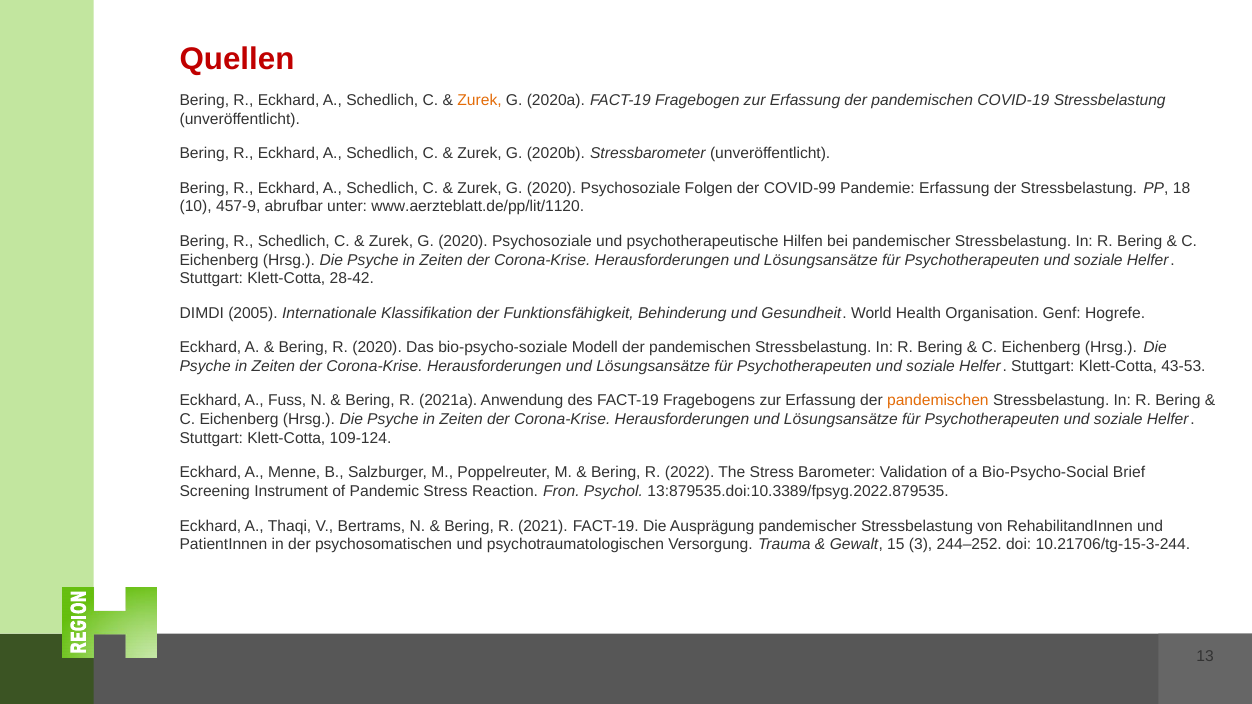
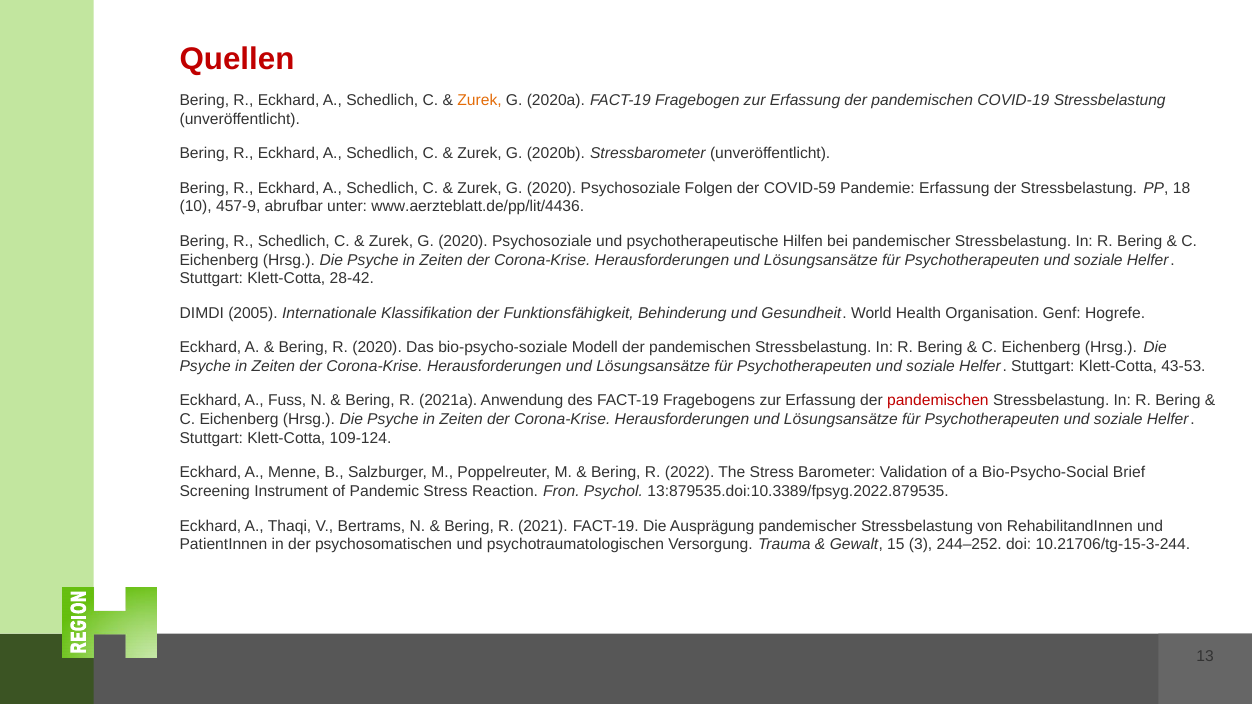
COVID-99: COVID-99 -> COVID-59
www.aerzteblatt.de/pp/lit/1120: www.aerzteblatt.de/pp/lit/1120 -> www.aerzteblatt.de/pp/lit/4436
pandemischen at (938, 401) colour: orange -> red
